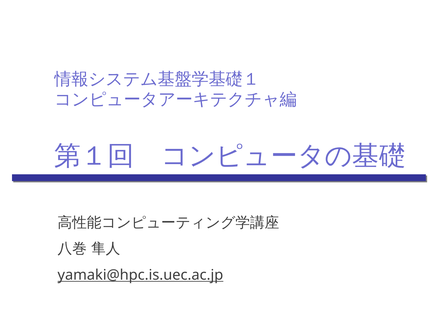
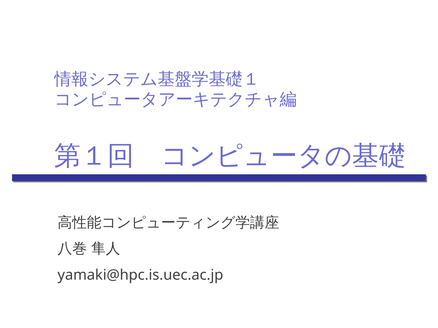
yamaki@hpc.is.uec.ac.jp underline: present -> none
